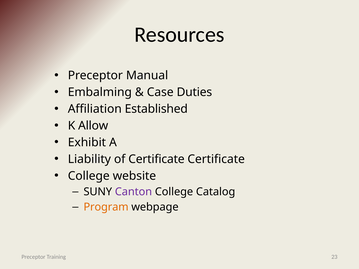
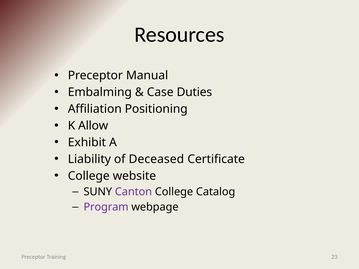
Established: Established -> Positioning
of Certificate: Certificate -> Deceased
Program colour: orange -> purple
